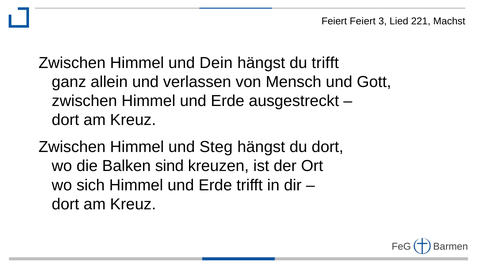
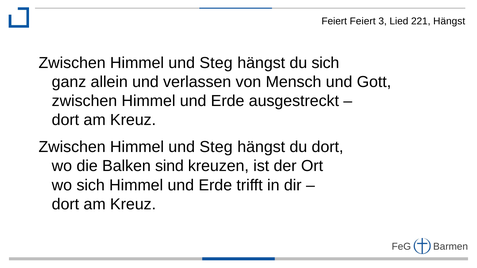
221 Machst: Machst -> Hängst
Dein at (216, 63): Dein -> Steg
du trifft: trifft -> sich
